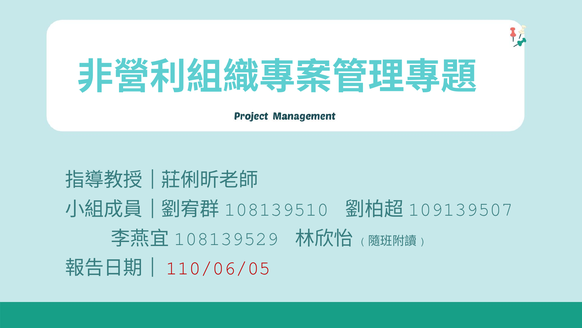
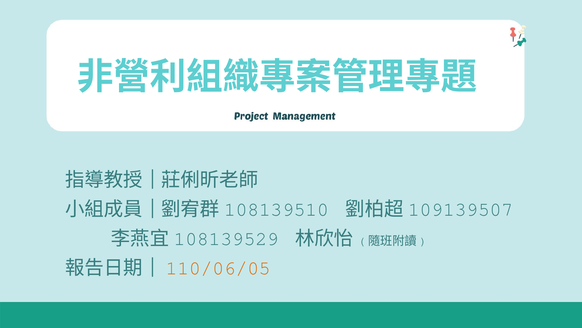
110/06/05 colour: red -> orange
